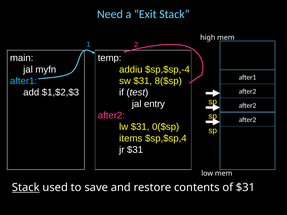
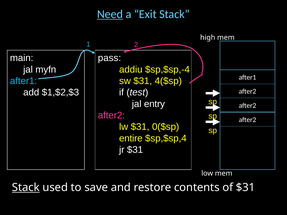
Need underline: none -> present
temp: temp -> pass
8($sp: 8($sp -> 4($sp
items: items -> entire
